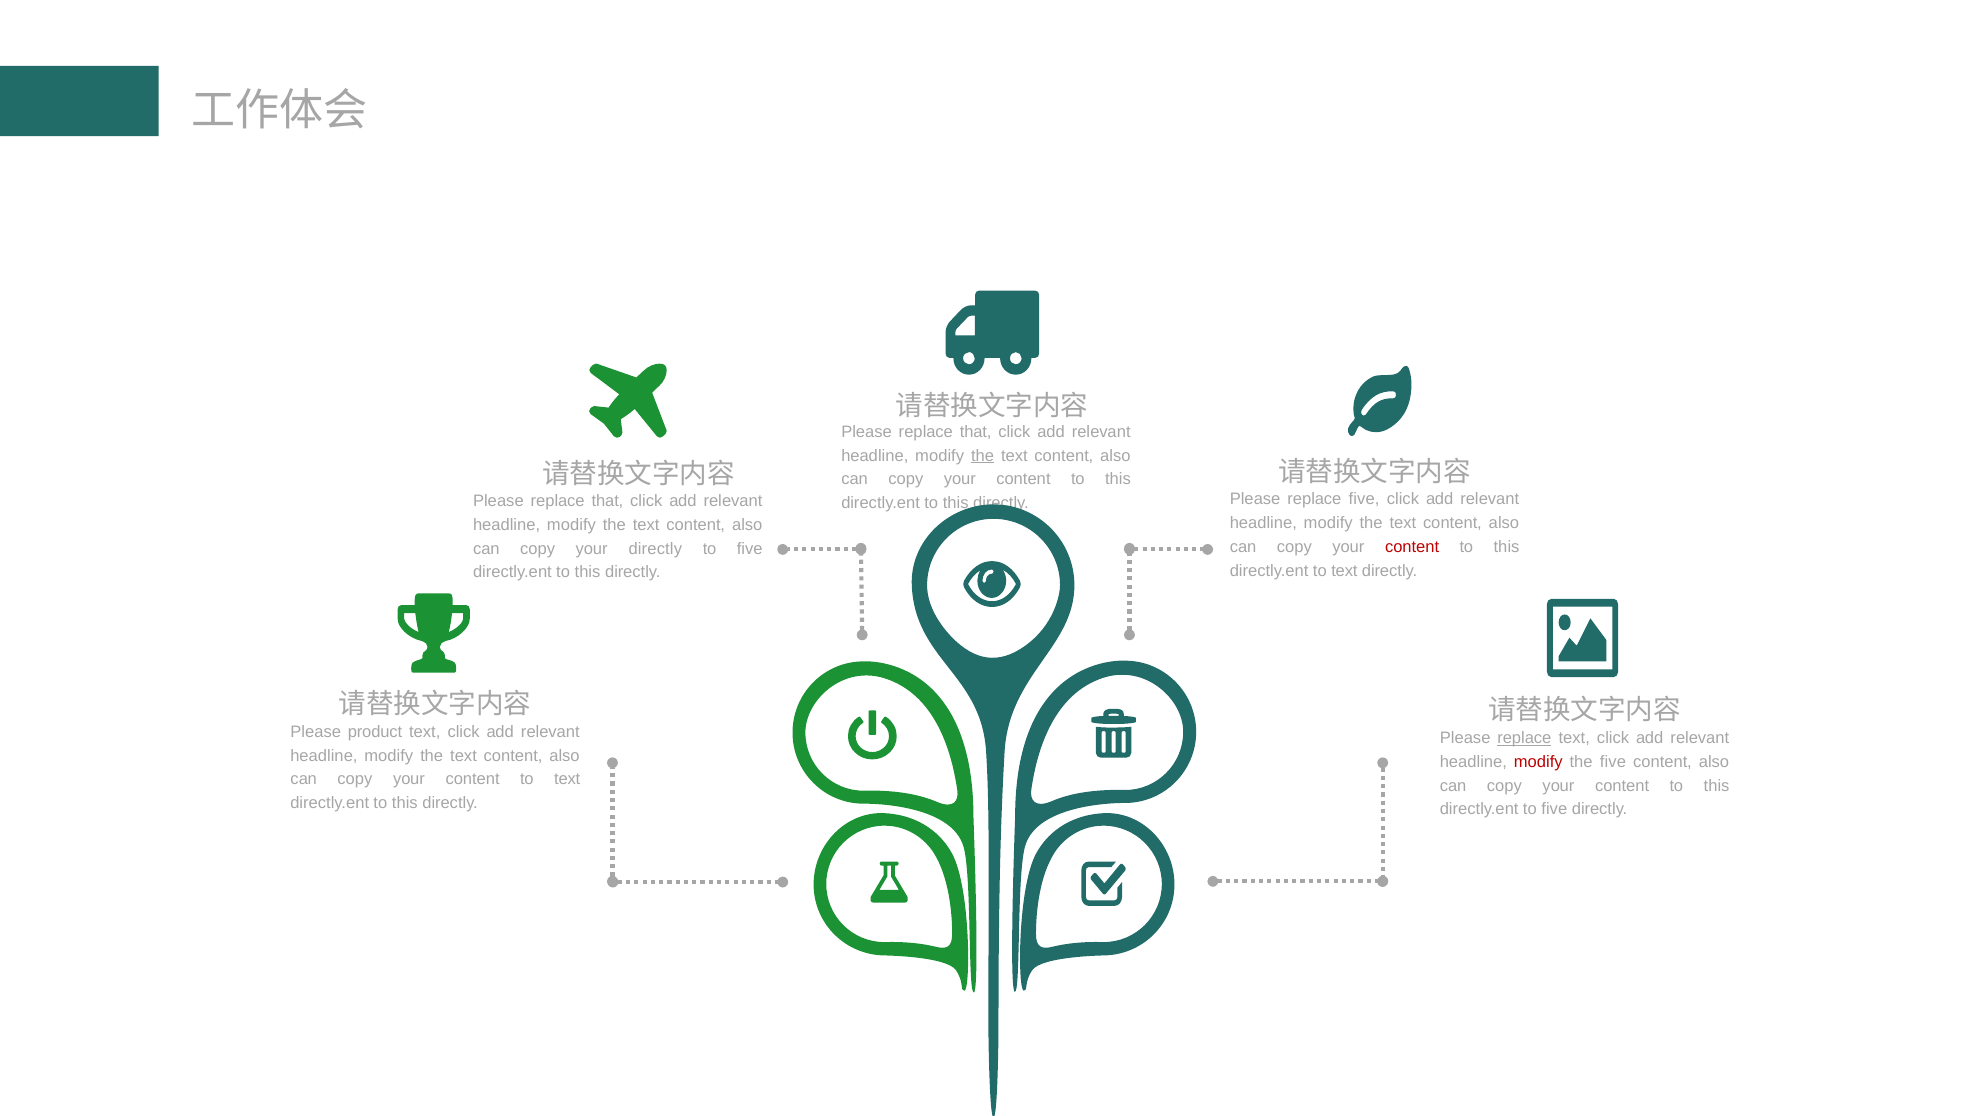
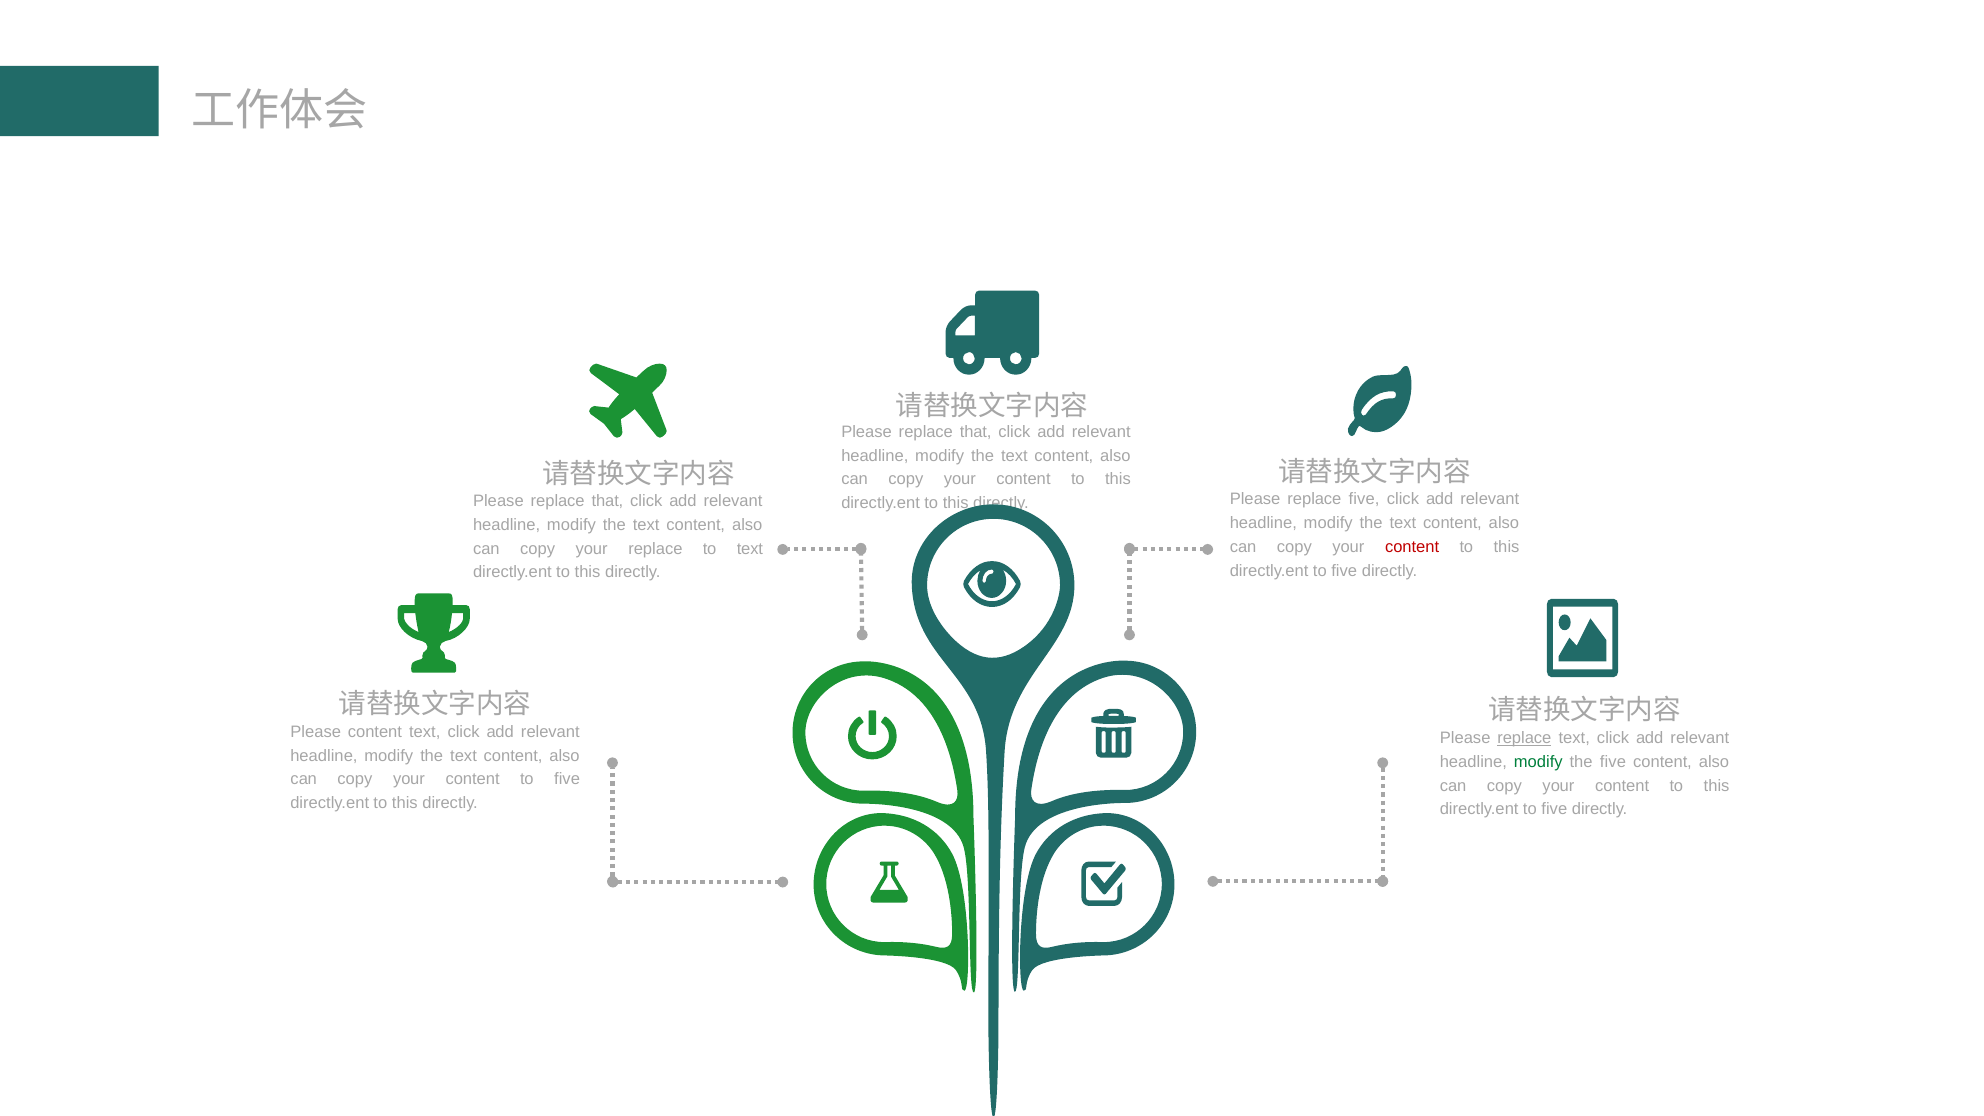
the at (983, 456) underline: present -> none
your directly: directly -> replace
five at (750, 549): five -> text
text at (1344, 571): text -> five
Please product: product -> content
modify at (1538, 762) colour: red -> green
content to text: text -> five
